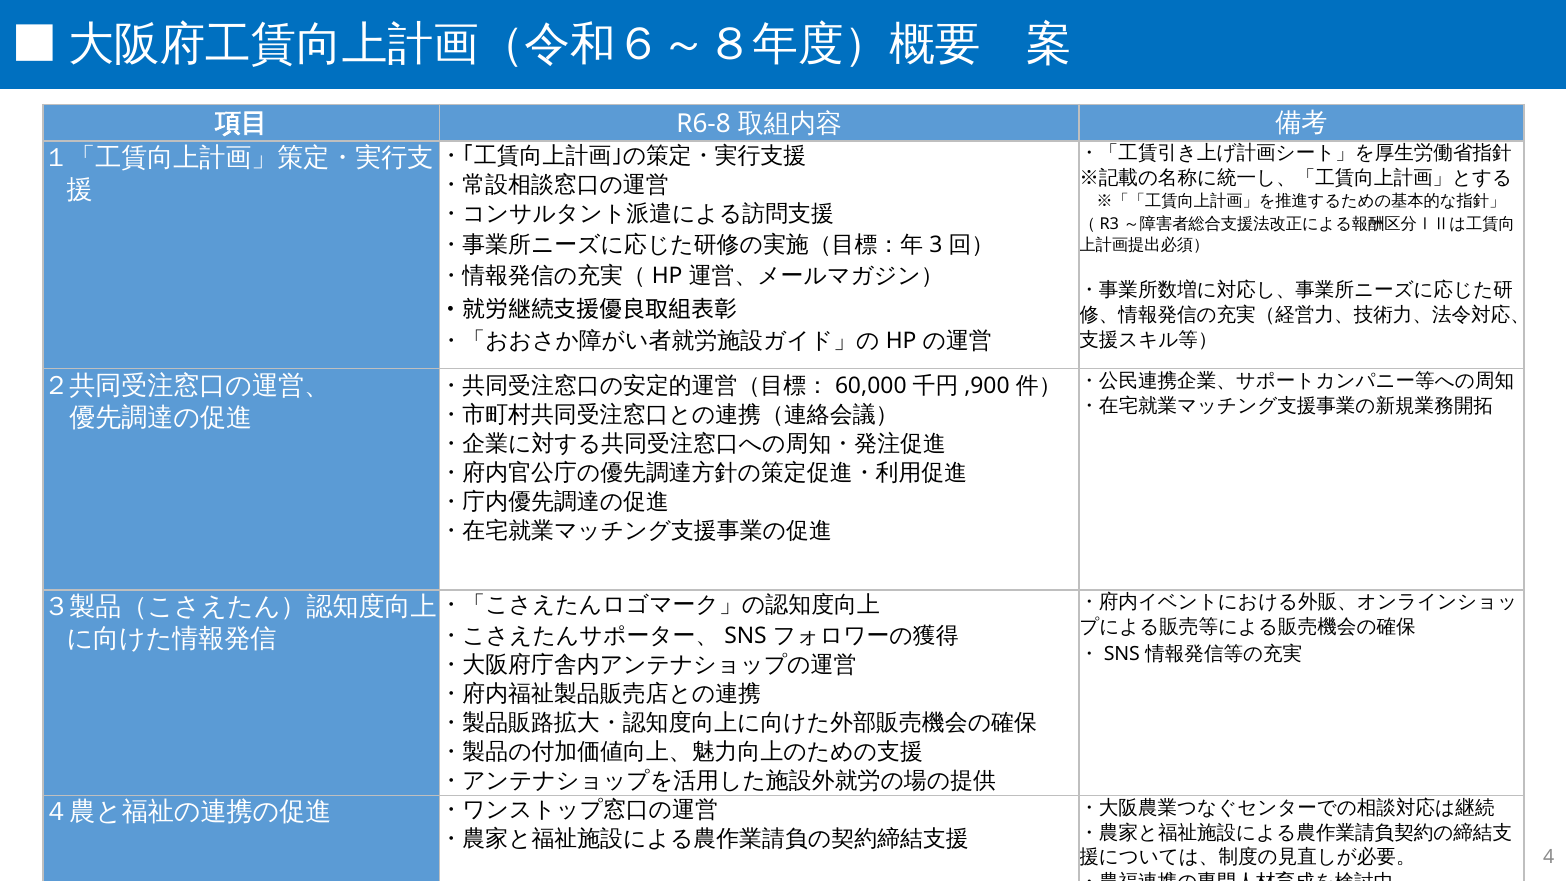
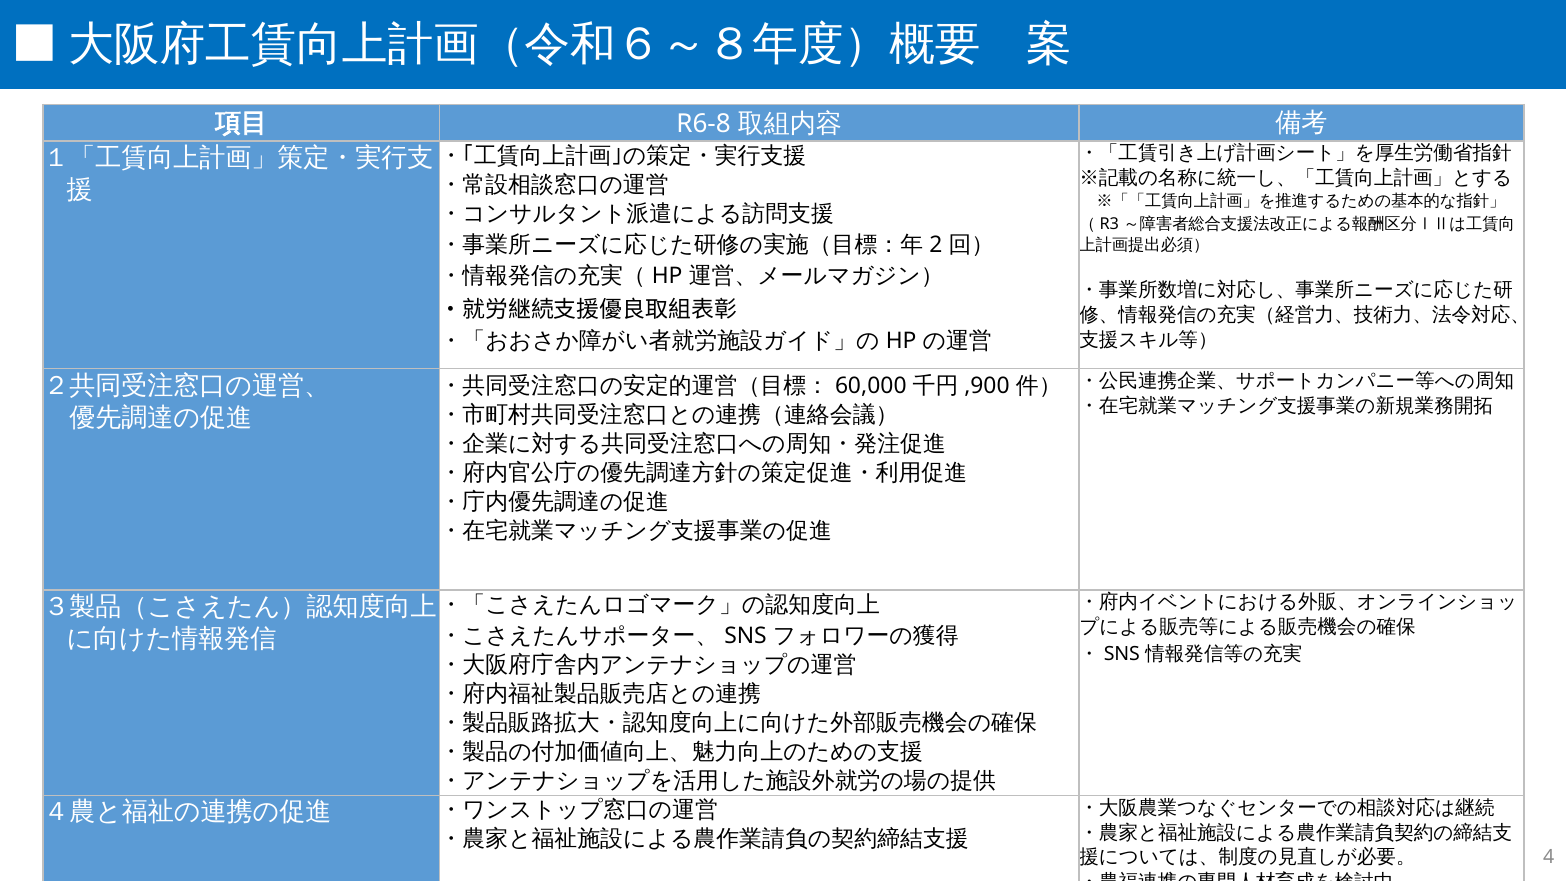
3: 3 -> 2
